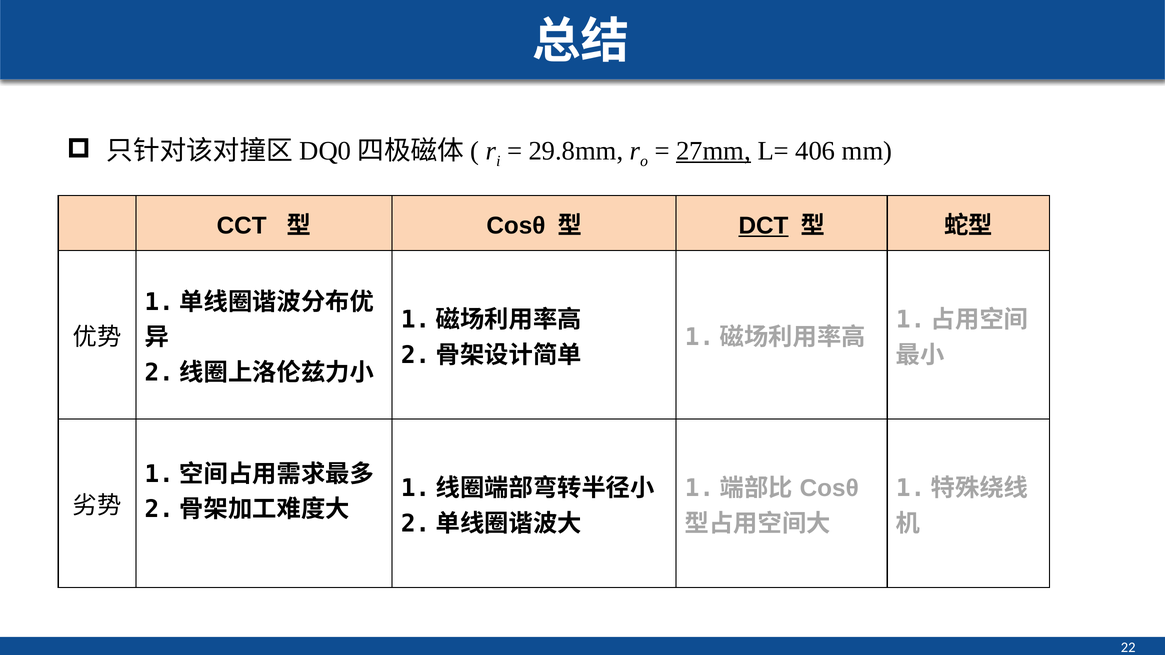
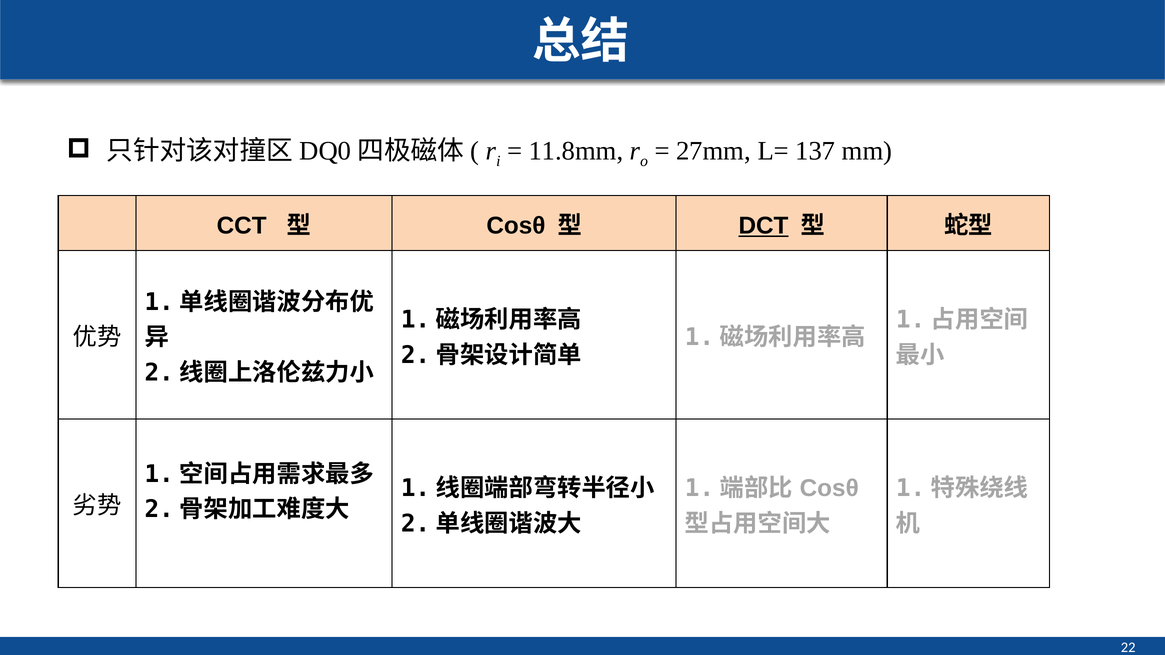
29.8mm: 29.8mm -> 11.8mm
27mm underline: present -> none
406: 406 -> 137
